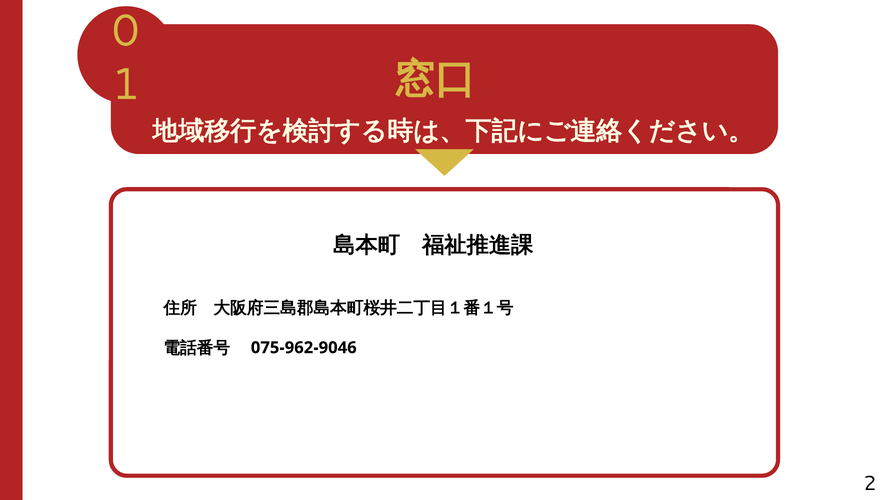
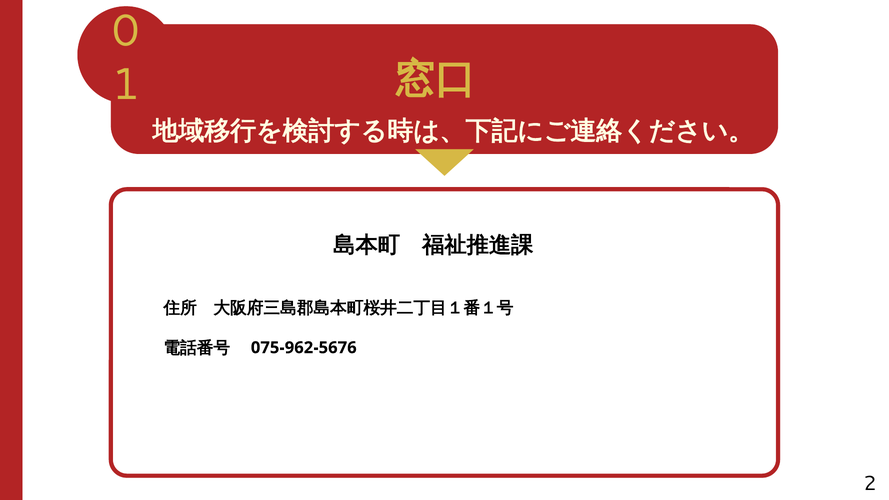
075-962-9046: 075-962-9046 -> 075-962-5676
